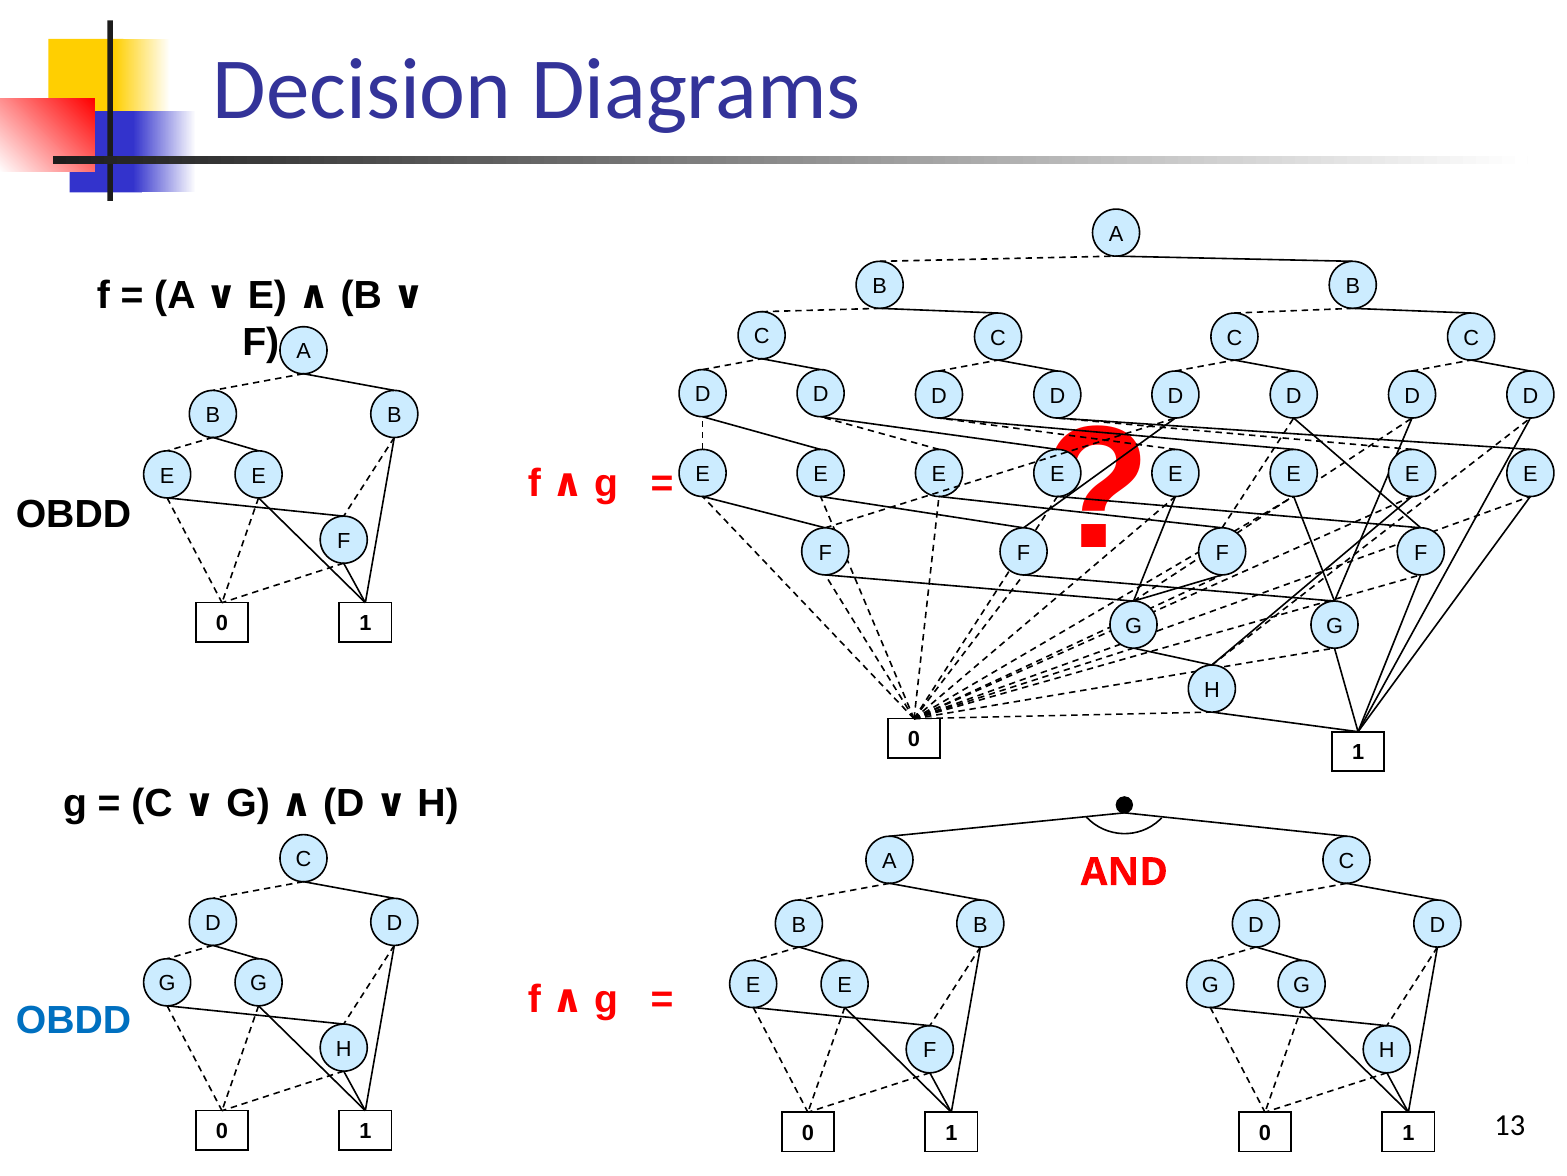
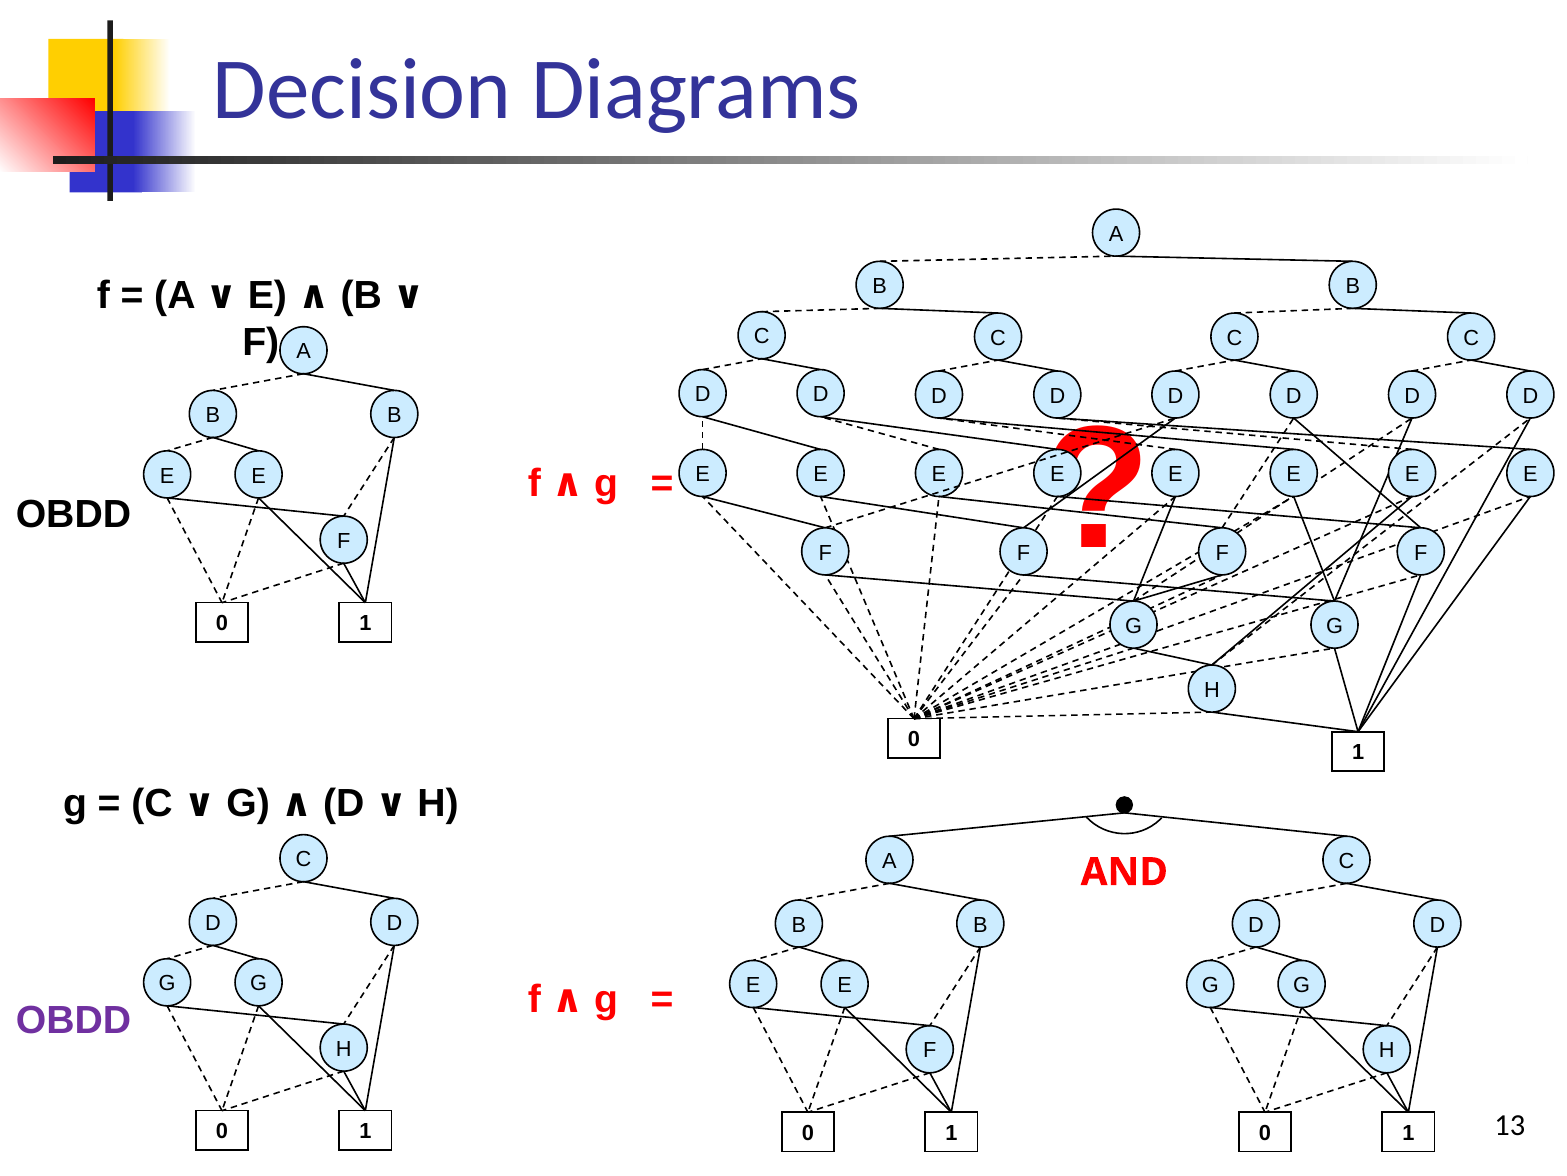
OBDD at (73, 1020) colour: blue -> purple
